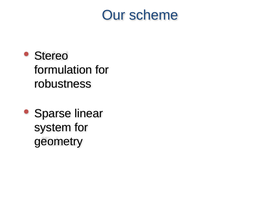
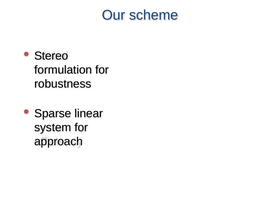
geometry: geometry -> approach
